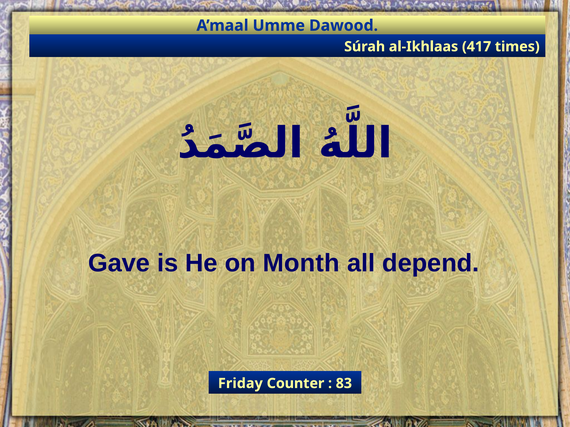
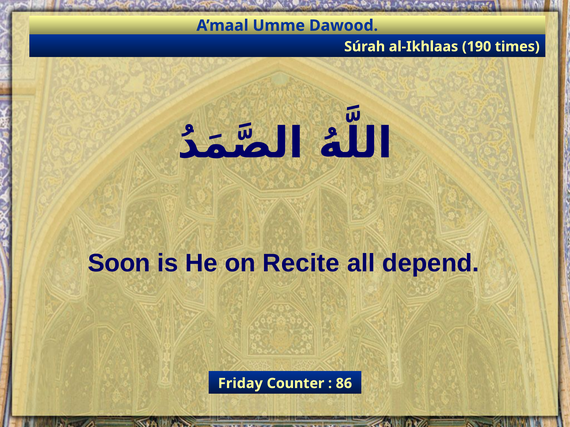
417: 417 -> 190
Gave: Gave -> Soon
Month: Month -> Recite
83: 83 -> 86
